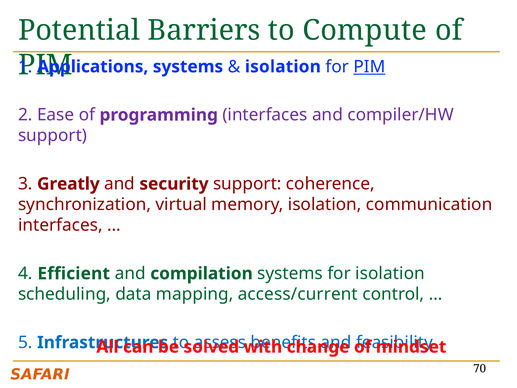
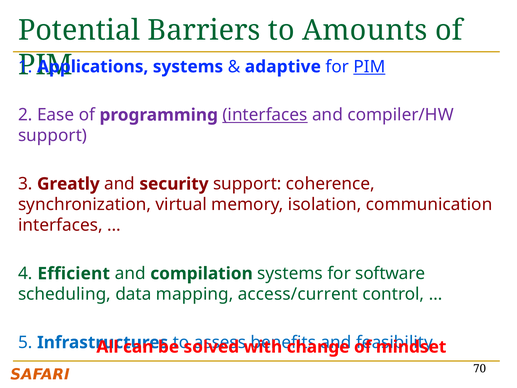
Compute: Compute -> Amounts
isolation at (283, 67): isolation -> adaptive
interfaces at (265, 115) underline: none -> present
for isolation: isolation -> software
